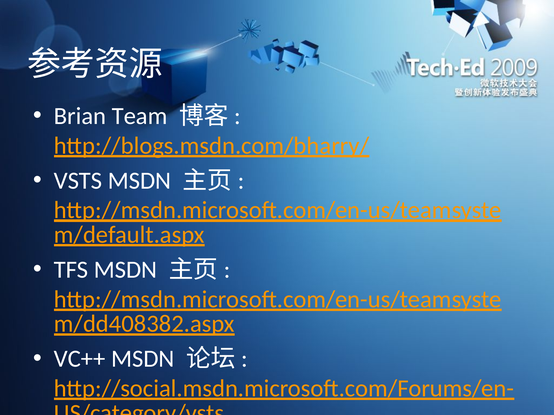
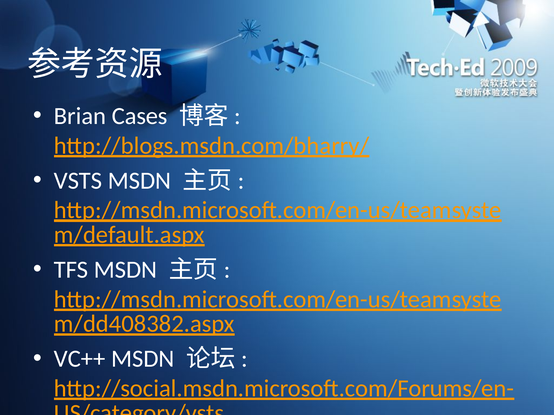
Team: Team -> Cases
